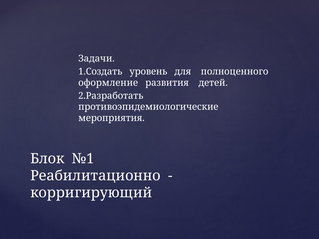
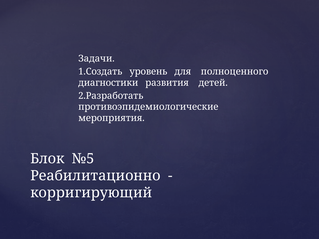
оформление: оформление -> диагностики
№1: №1 -> №5
